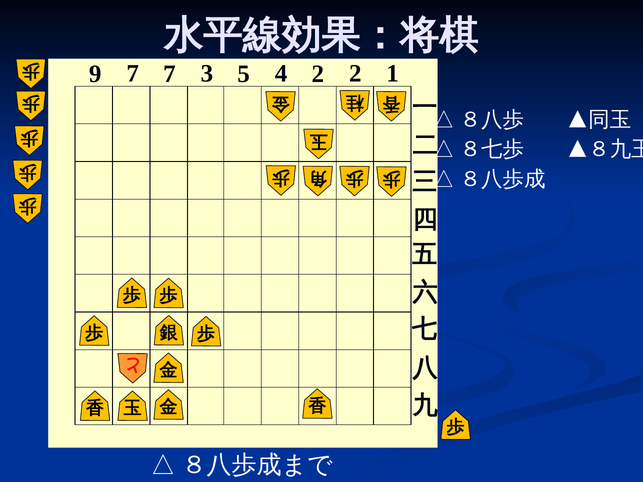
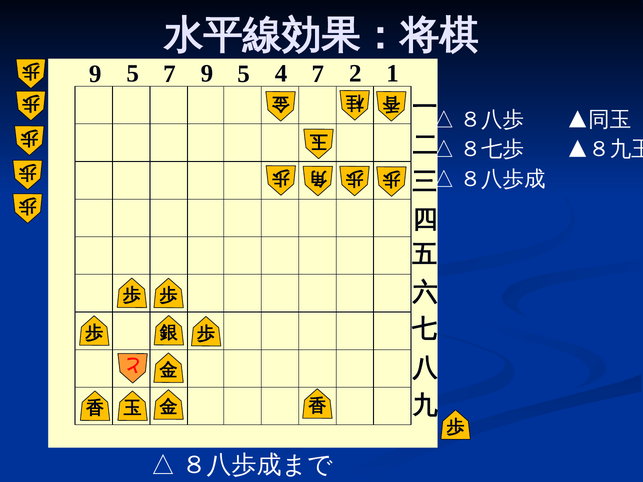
7 at (133, 74): 7 -> 5
7 3: 3 -> 9
4 2: 2 -> 7
